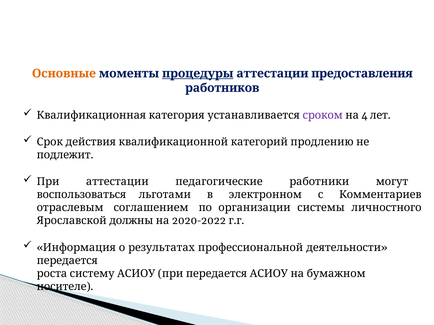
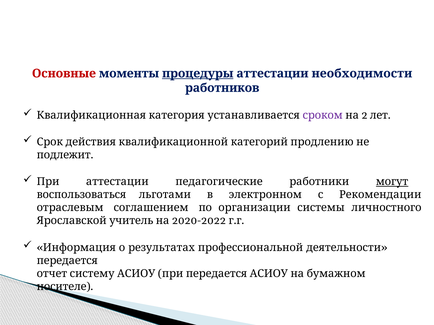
Основные colour: orange -> red
предоставления: предоставления -> необходимости
4: 4 -> 2
могут underline: none -> present
Комментариев: Комментариев -> Рекомендации
должны: должны -> учитель
роста: роста -> отчет
